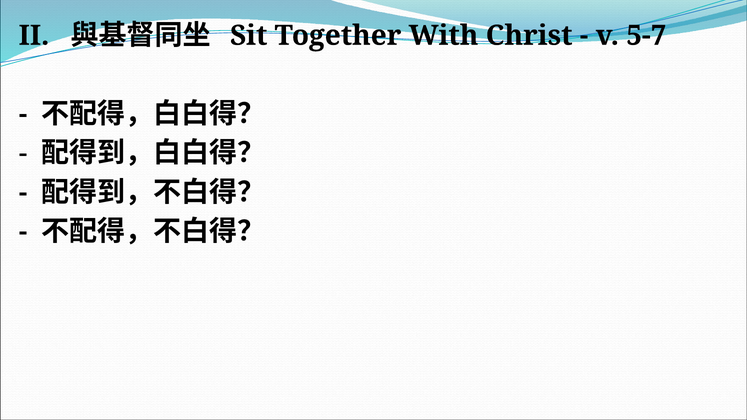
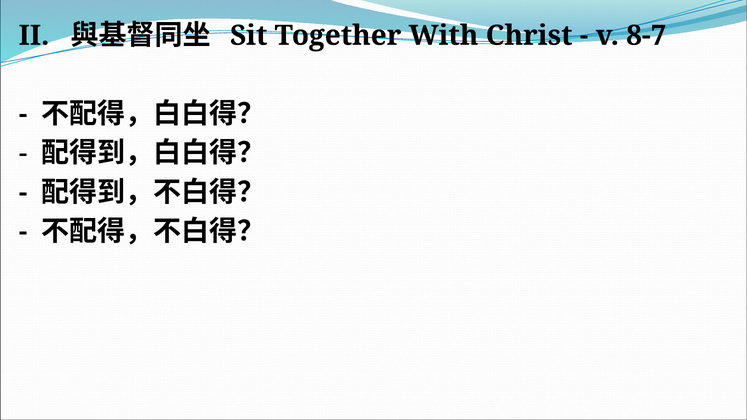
5-7: 5-7 -> 8-7
